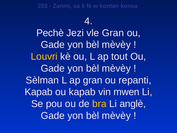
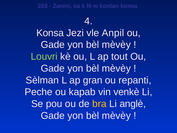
Pechè at (50, 33): Pechè -> Konsa
vle Gran: Gran -> Anpil
Louvri colour: yellow -> light green
Kapab at (39, 92): Kapab -> Peche
mwen: mwen -> venkè
